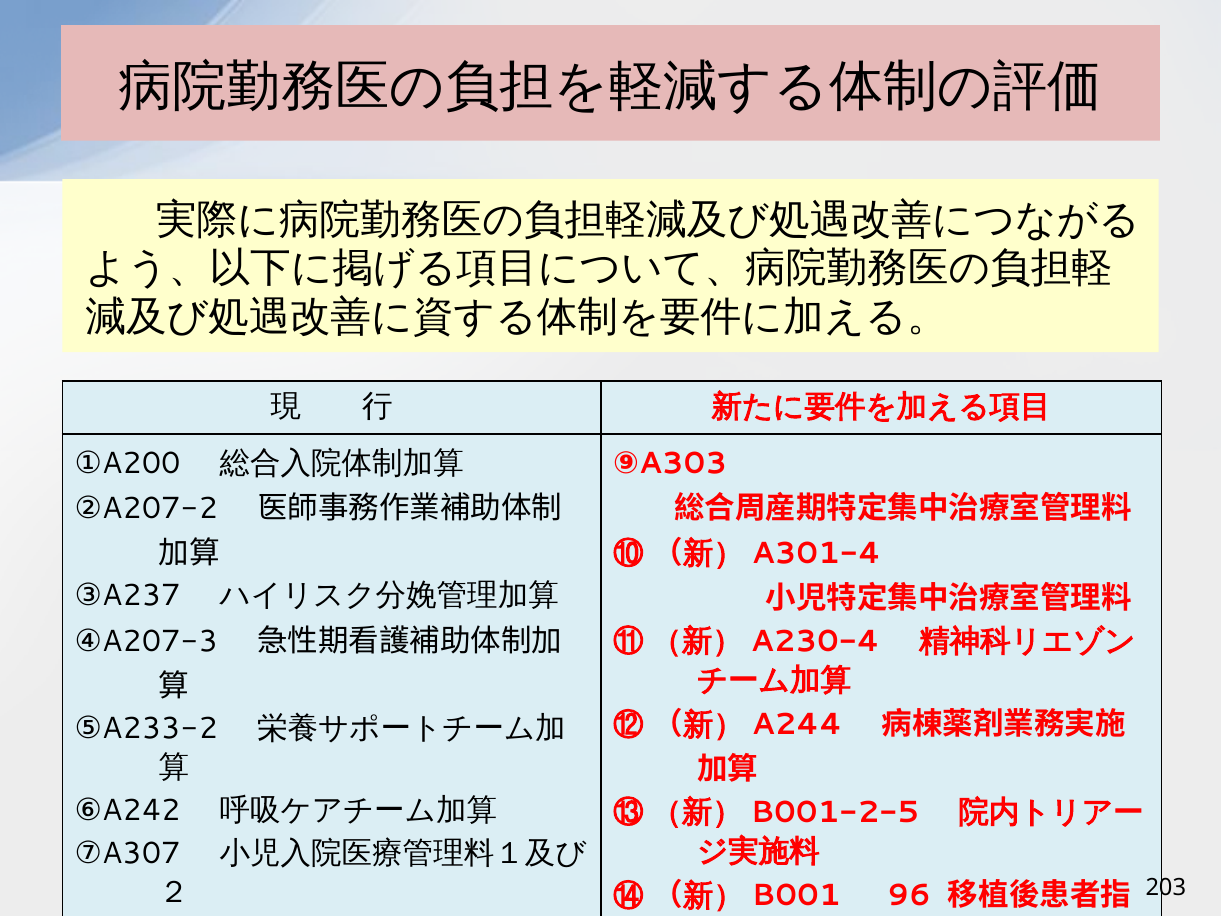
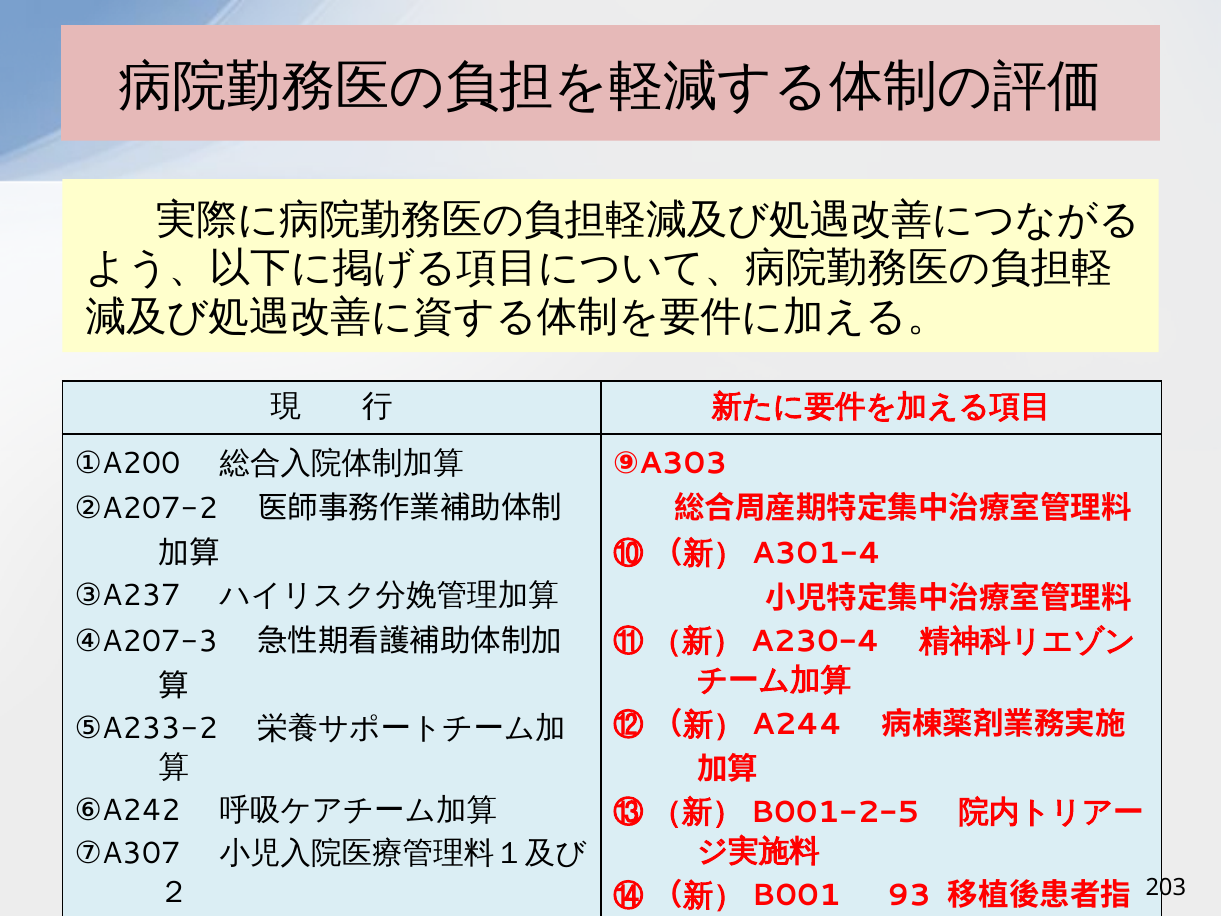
96: 96 -> 93
